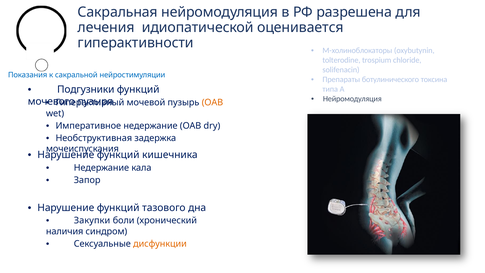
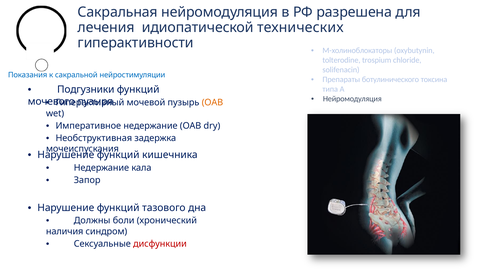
оценивается: оценивается -> технических
Закупки: Закупки -> Должны
дисфункции colour: orange -> red
